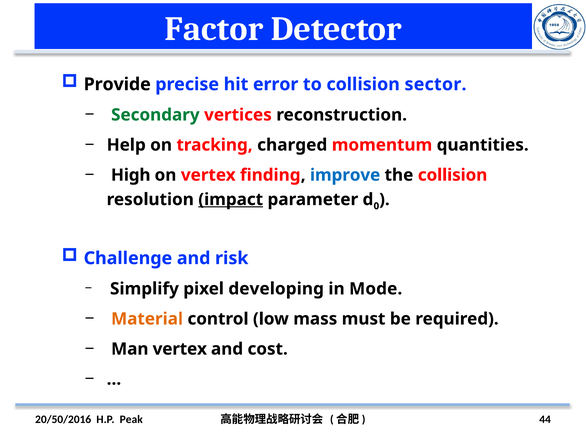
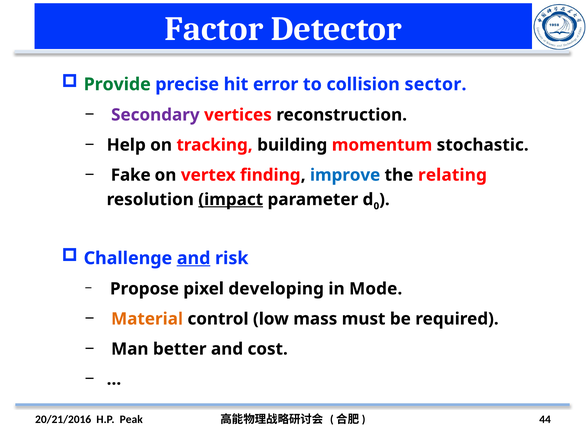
Provide colour: black -> green
Secondary colour: green -> purple
charged: charged -> building
quantities: quantities -> stochastic
High: High -> Fake
the collision: collision -> relating
and at (194, 259) underline: none -> present
Simplify: Simplify -> Propose
Man vertex: vertex -> better
20/50/2016: 20/50/2016 -> 20/21/2016
